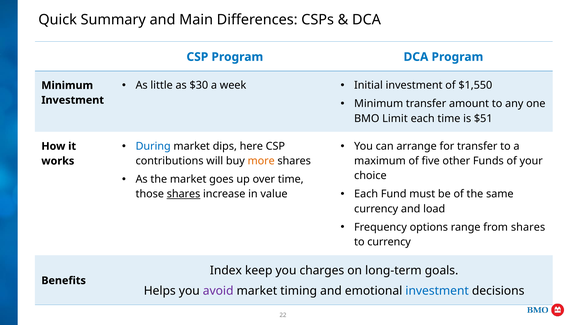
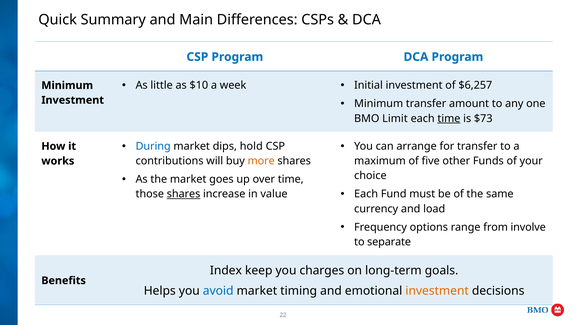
$30: $30 -> $10
$1,550: $1,550 -> $6,257
time at (449, 118) underline: none -> present
$51: $51 -> $73
here: here -> hold
from shares: shares -> involve
to currency: currency -> separate
avoid colour: purple -> blue
investment at (437, 290) colour: blue -> orange
